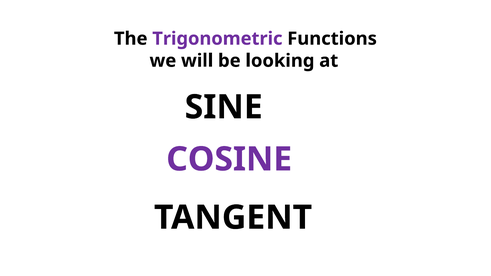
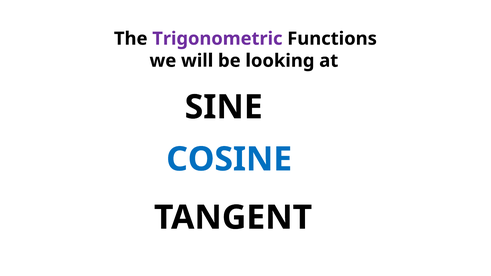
COSINE colour: purple -> blue
